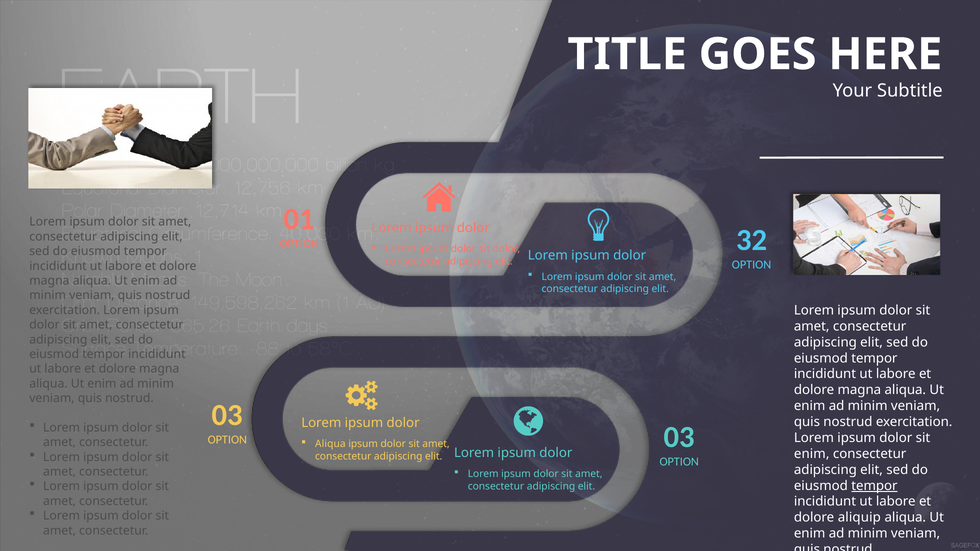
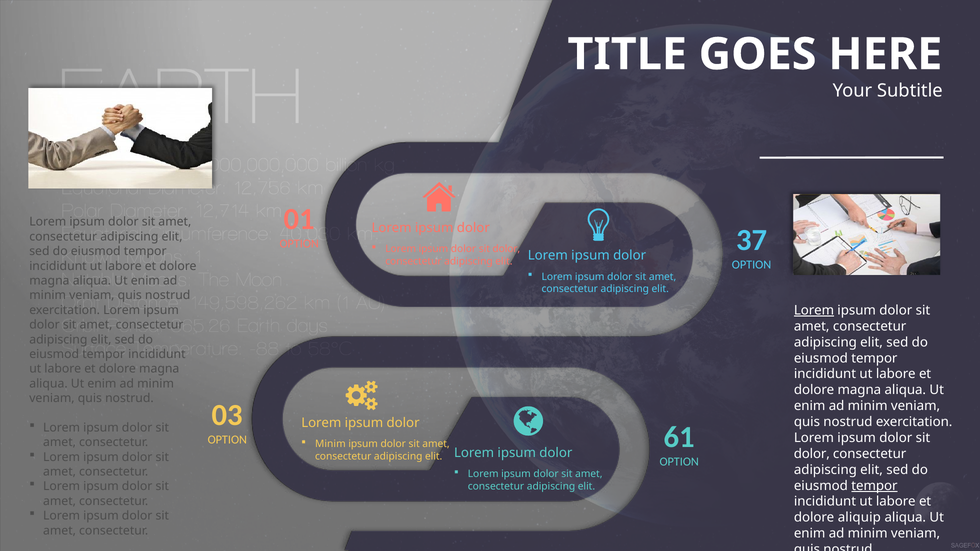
32: 32 -> 37
Lorem at (814, 311) underline: none -> present
03 at (679, 438): 03 -> 61
Aliqua at (330, 444): Aliqua -> Minim
enim at (812, 454): enim -> dolor
